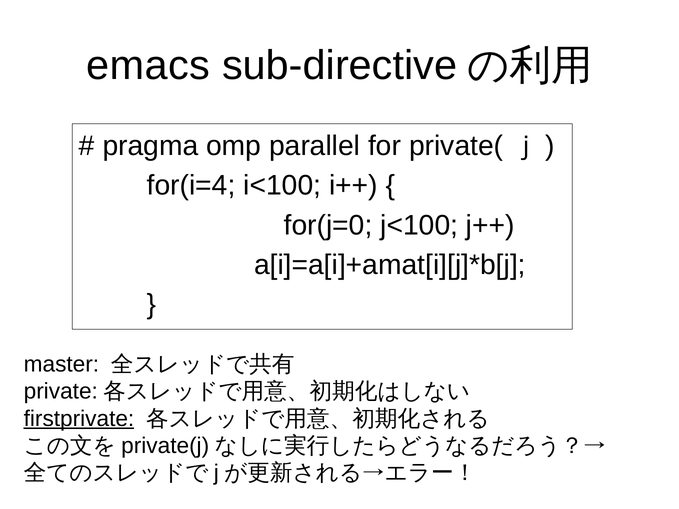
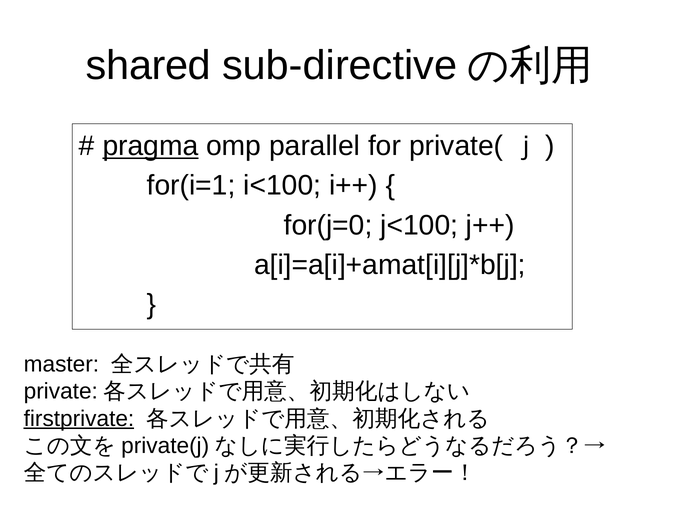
emacs: emacs -> shared
pragma underline: none -> present
for(i=4: for(i=4 -> for(i=1
